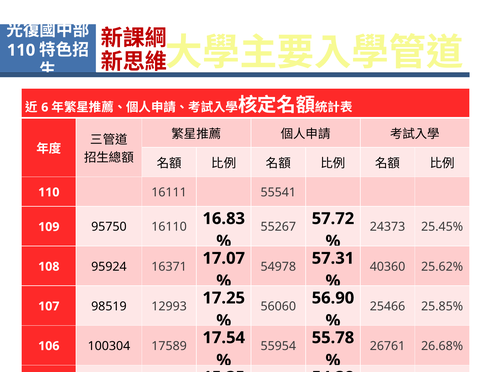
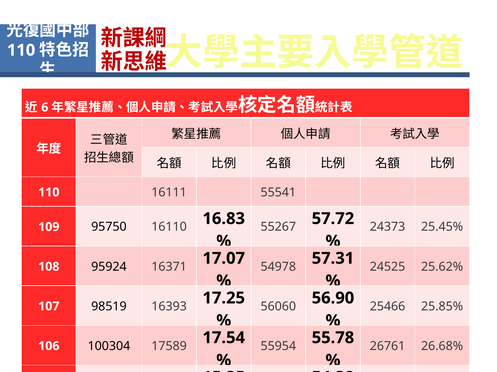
40360: 40360 -> 24525
12993: 12993 -> 16393
